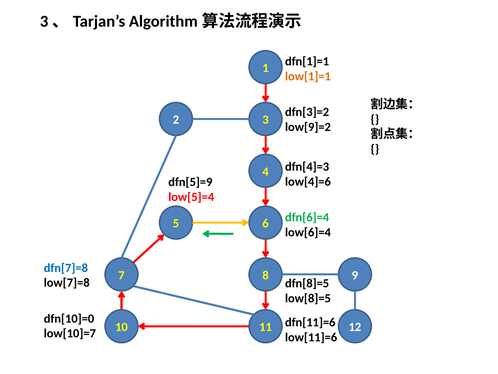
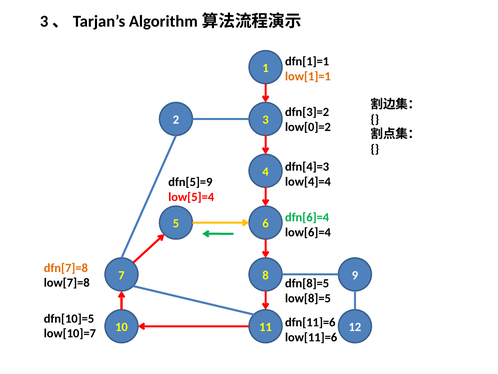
low[9]=2: low[9]=2 -> low[0]=2
low[4]=6: low[4]=6 -> low[4]=4
dfn[7]=8 colour: blue -> orange
dfn[10]=0: dfn[10]=0 -> dfn[10]=5
